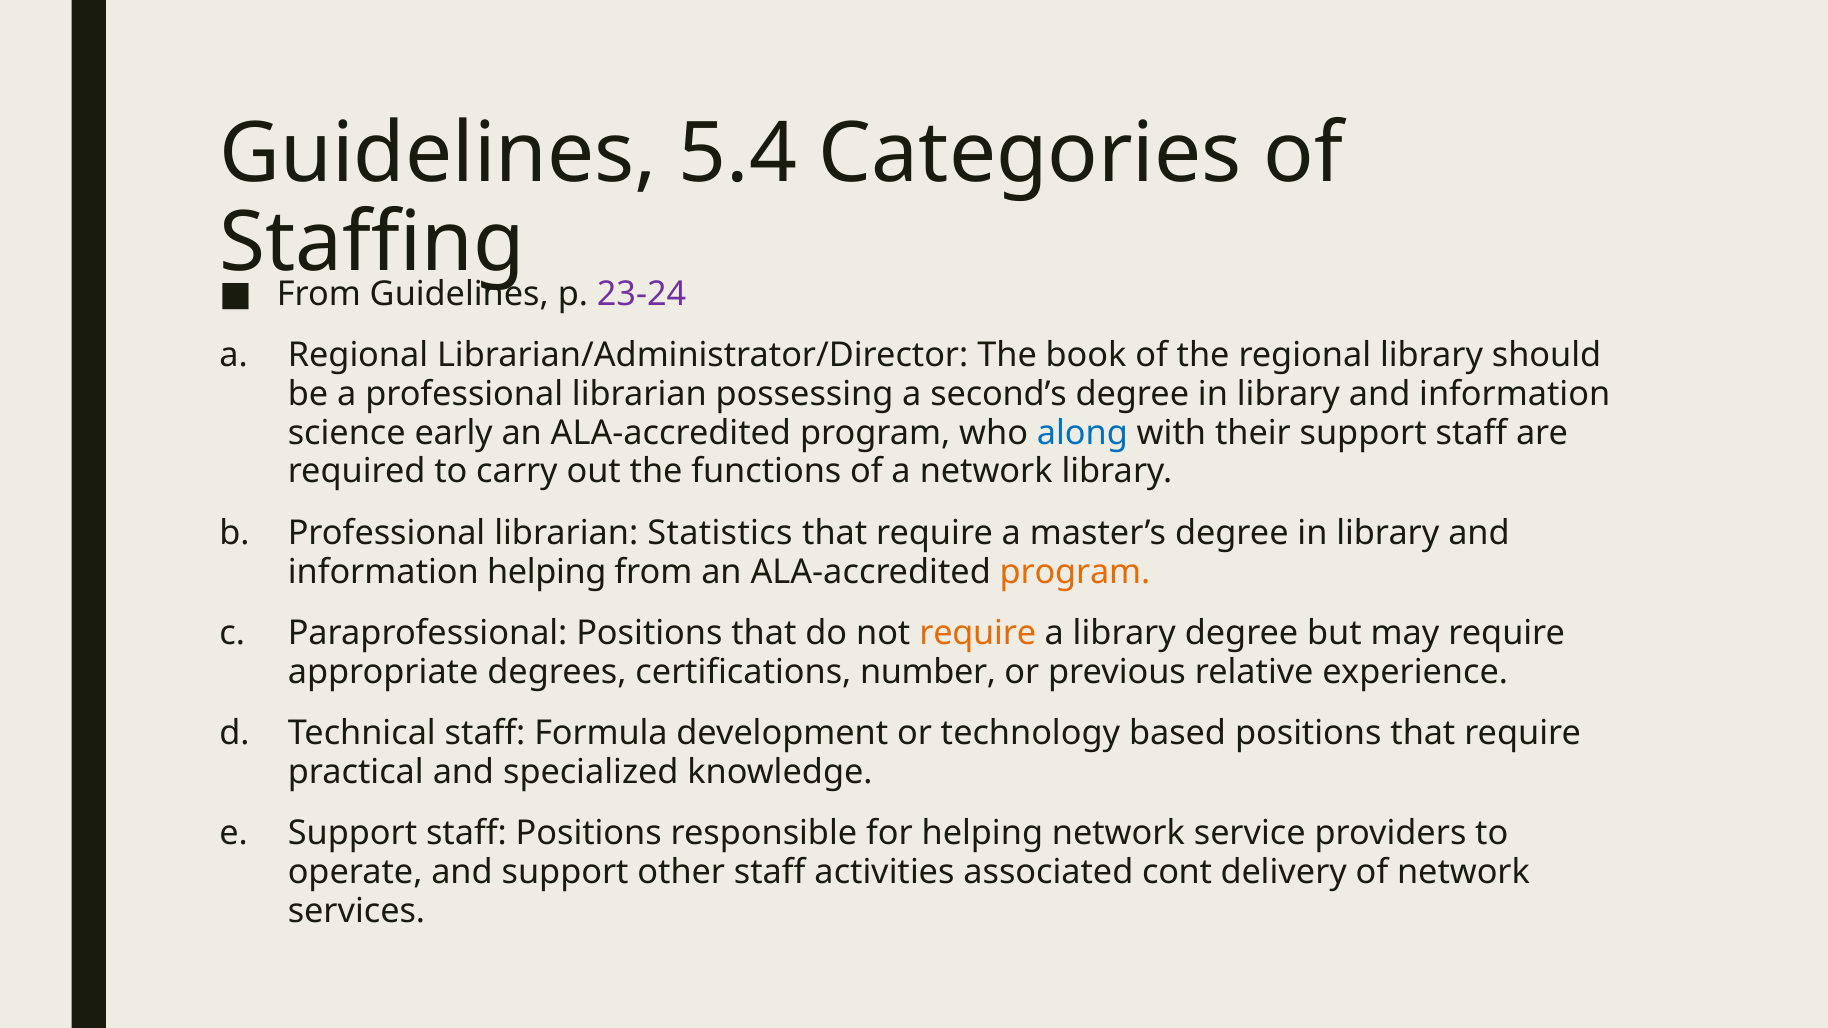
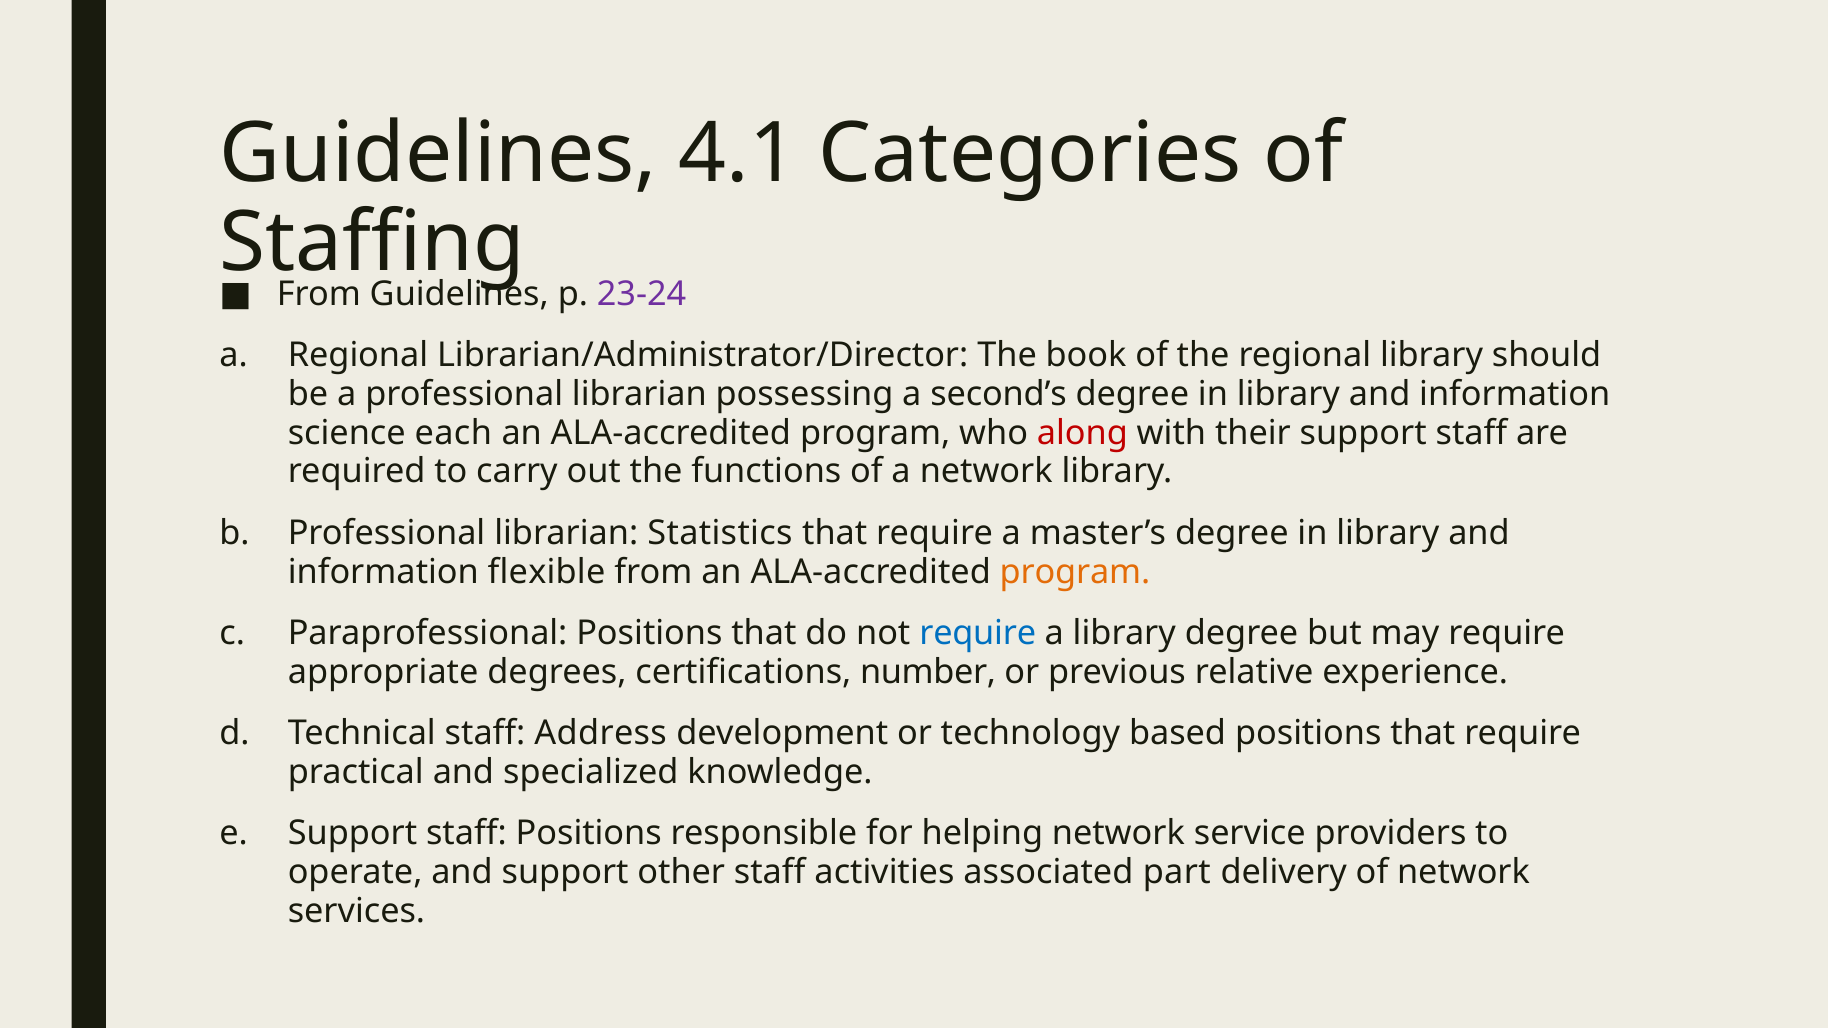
5.4: 5.4 -> 4.1
early: early -> each
along colour: blue -> red
information helping: helping -> flexible
require at (978, 633) colour: orange -> blue
Formula: Formula -> Address
cont: cont -> part
